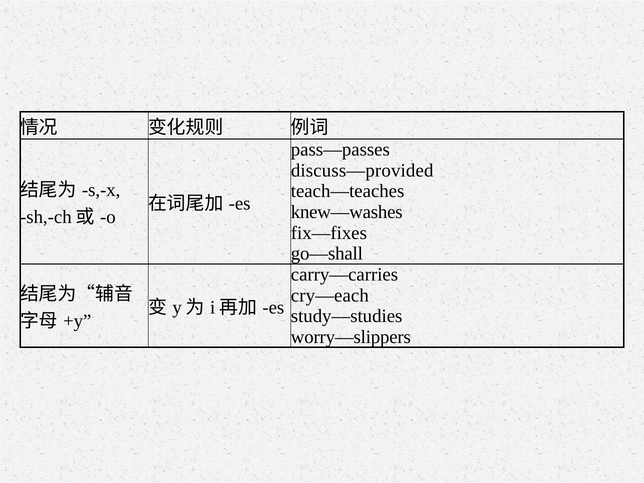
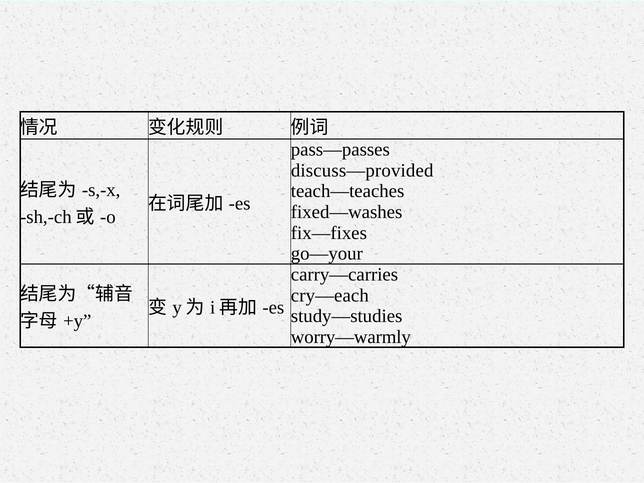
knew—washes: knew—washes -> fixed—washes
go—shall: go—shall -> go—your
worry—slippers: worry—slippers -> worry—warmly
